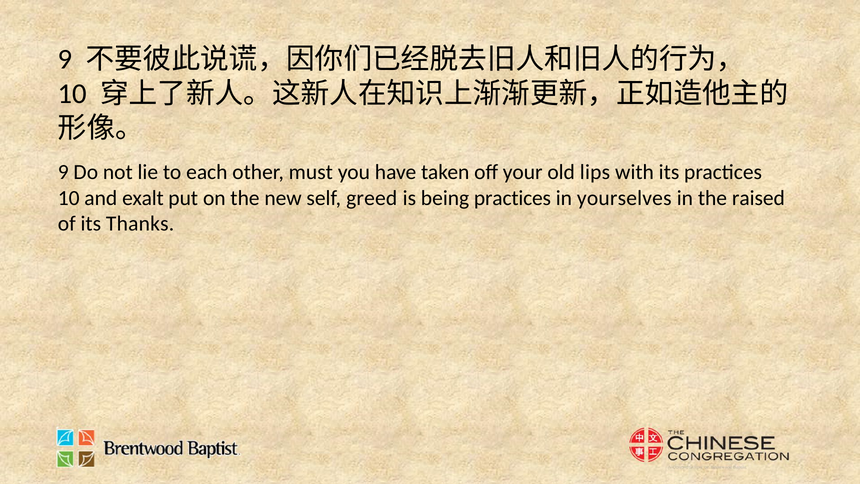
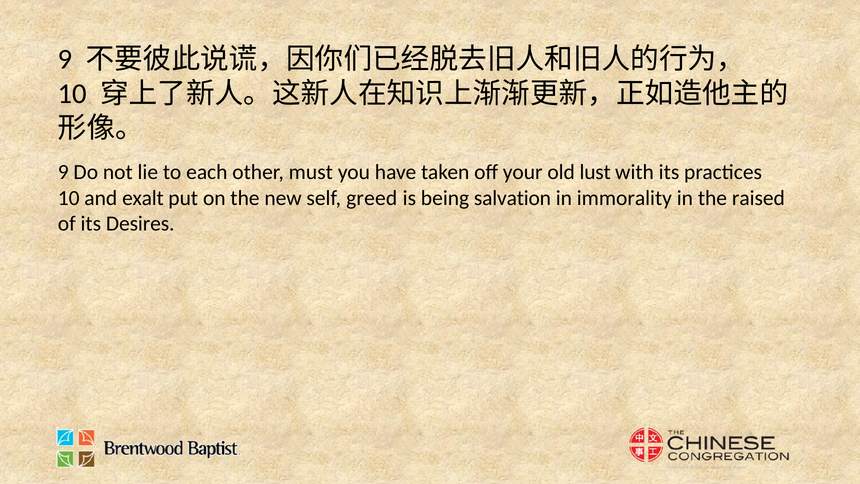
lips: lips -> lust
being practices: practices -> salvation
yourselves: yourselves -> immorality
Thanks: Thanks -> Desires
